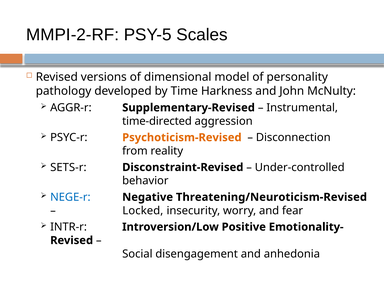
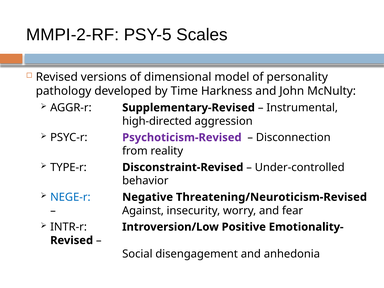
time-directed: time-directed -> high-directed
Psychoticism-Revised colour: orange -> purple
SETS-r: SETS-r -> TYPE-r
Locked: Locked -> Against
